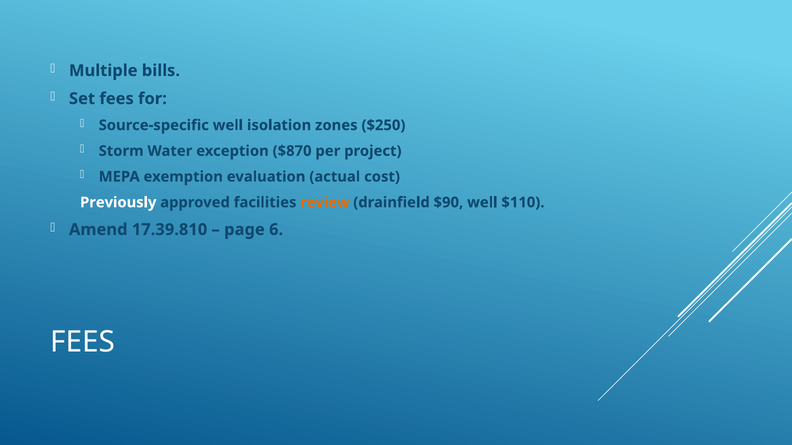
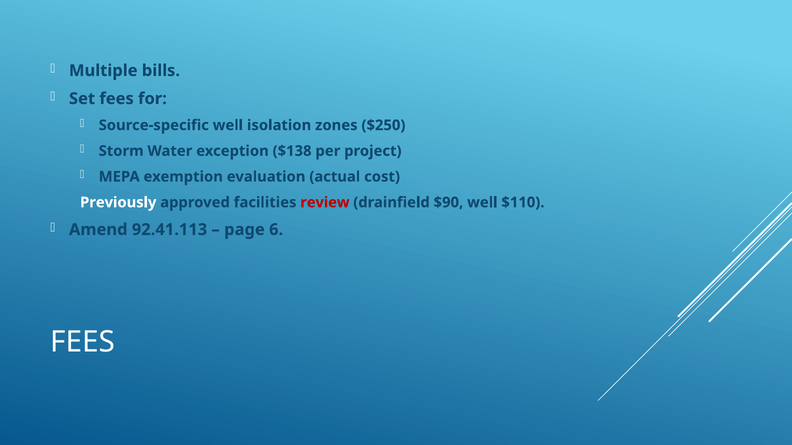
$870: $870 -> $138
review colour: orange -> red
17.39.810: 17.39.810 -> 92.41.113
